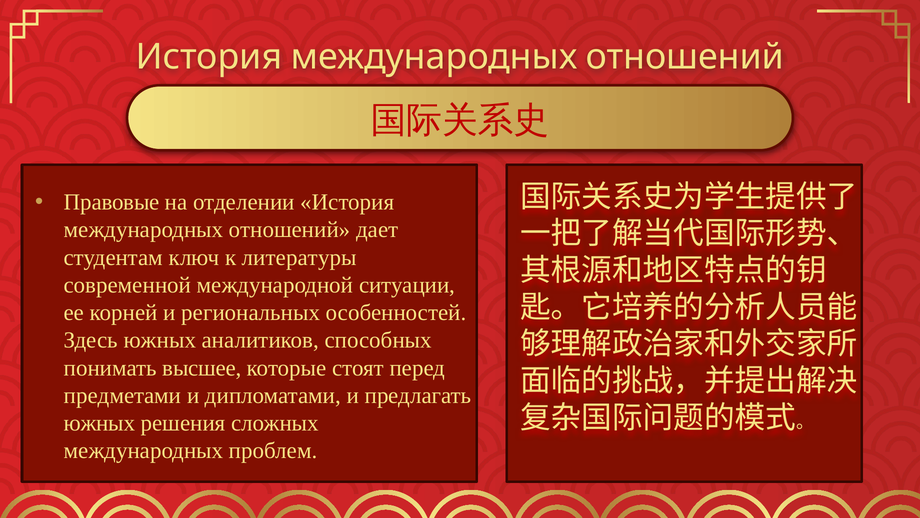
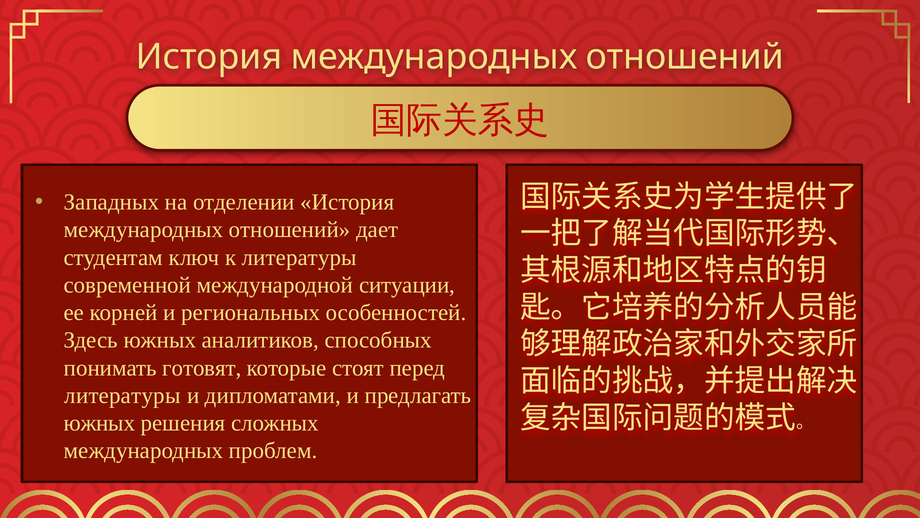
Правовые: Правовые -> Западных
высшее: высшее -> готовят
предметами at (123, 395): предметами -> литературы
